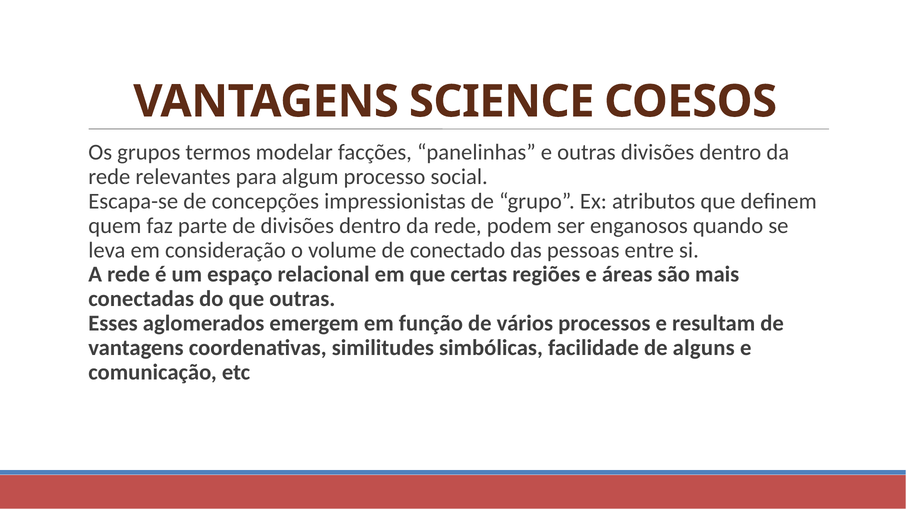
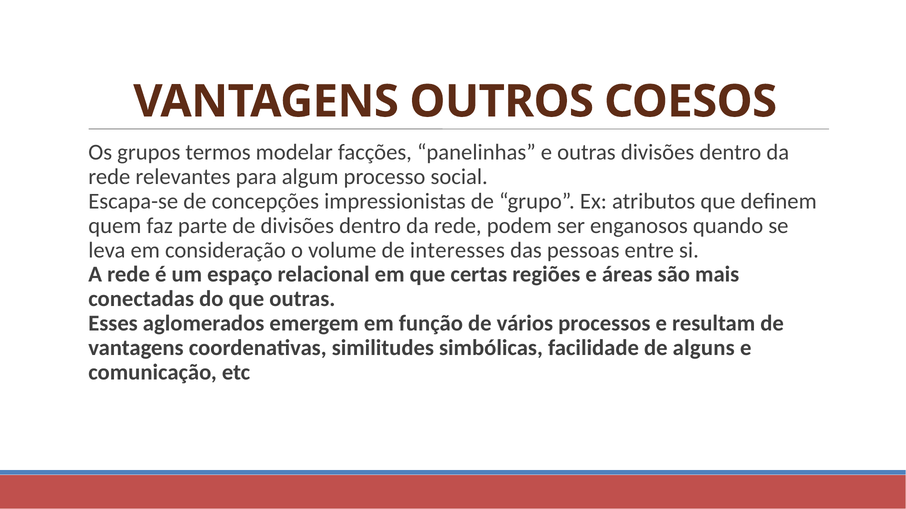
SCIENCE: SCIENCE -> OUTROS
conectado: conectado -> interesses
